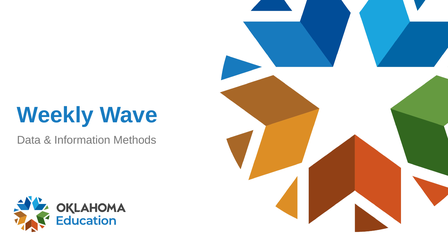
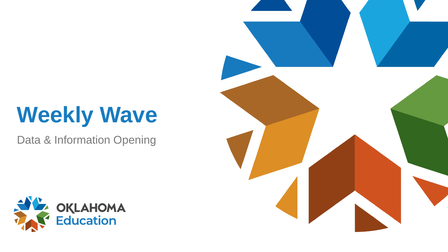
Methods: Methods -> Opening
